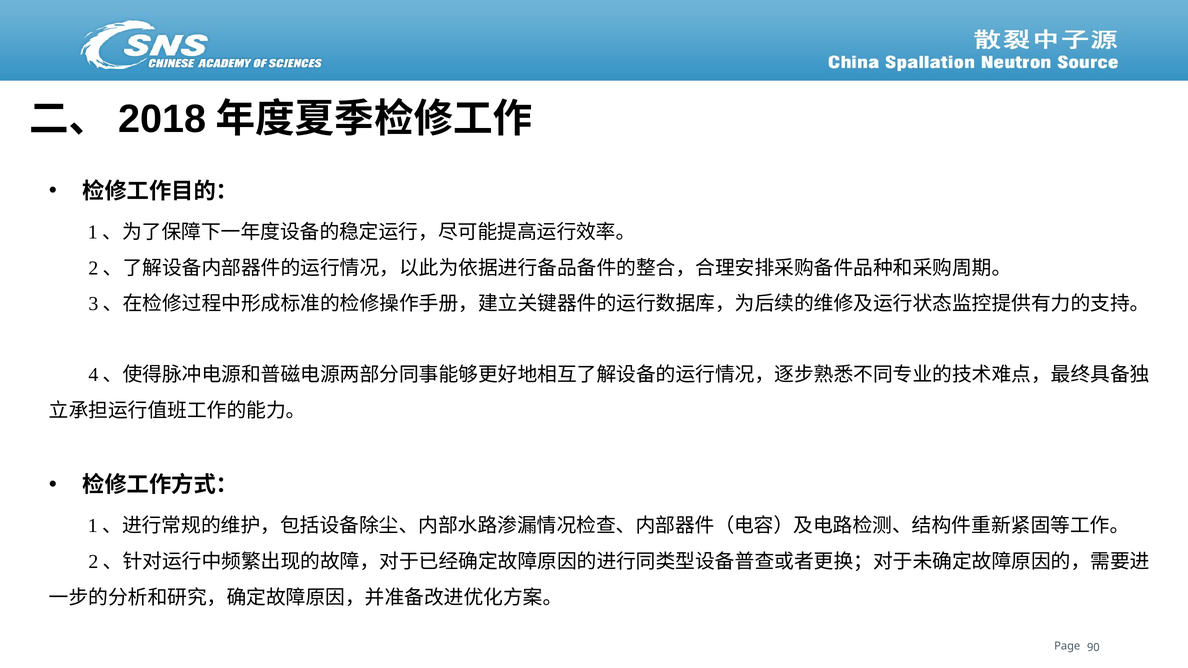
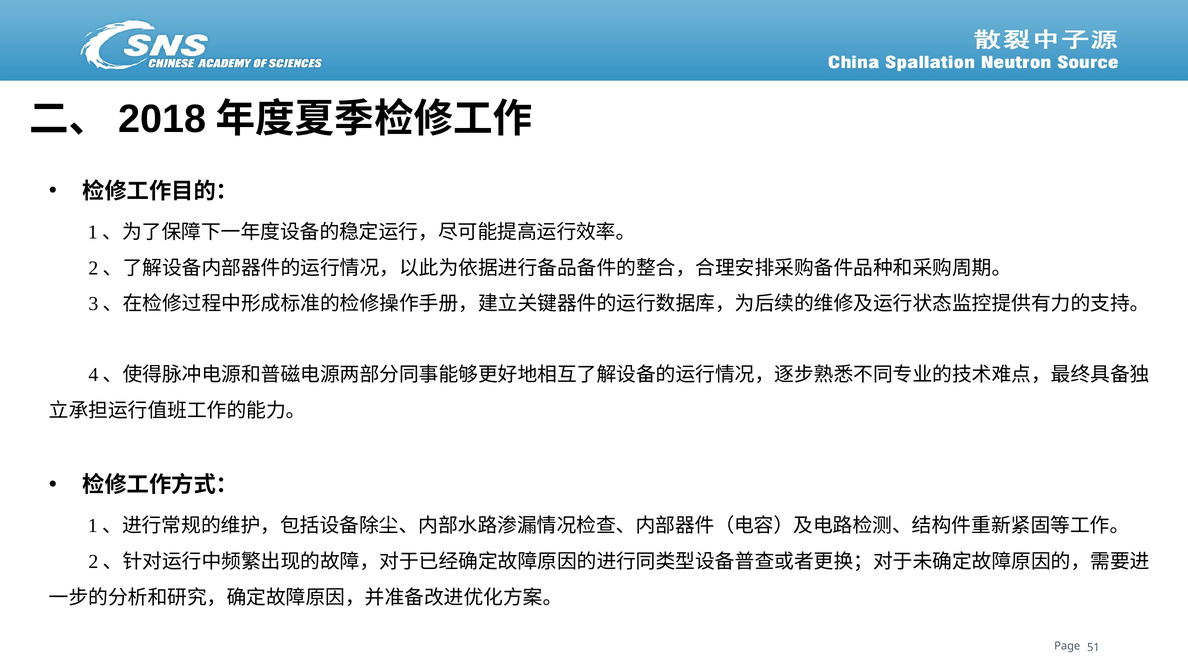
90: 90 -> 51
